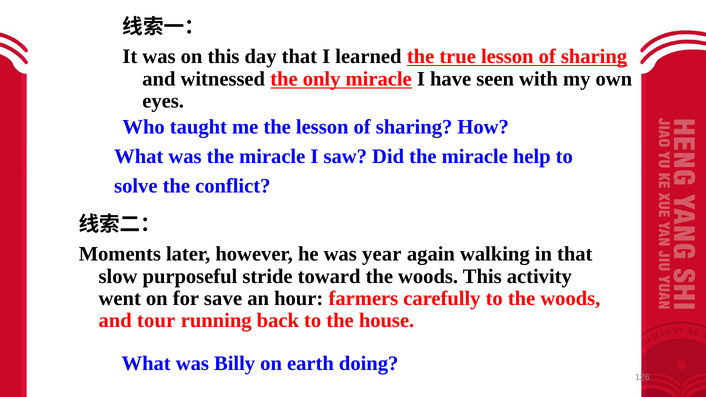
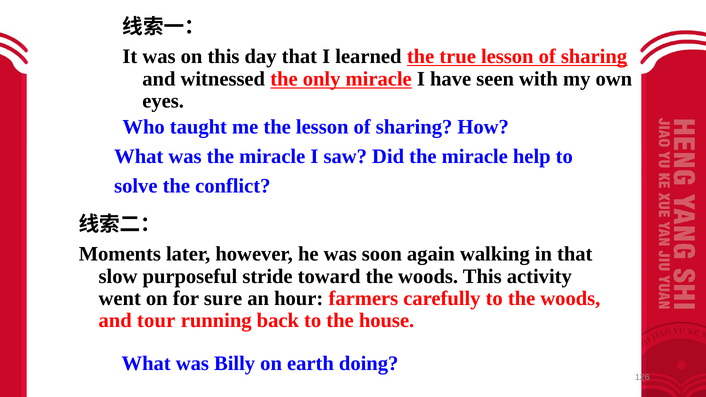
year: year -> soon
save: save -> sure
